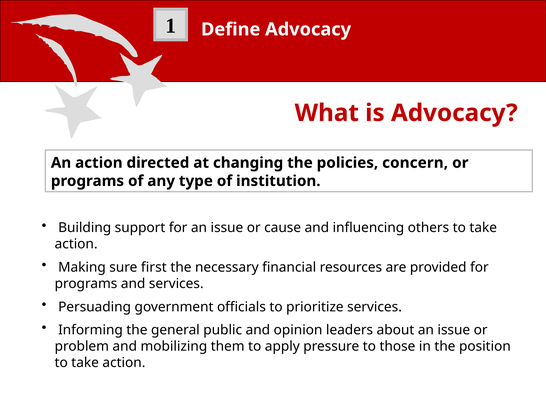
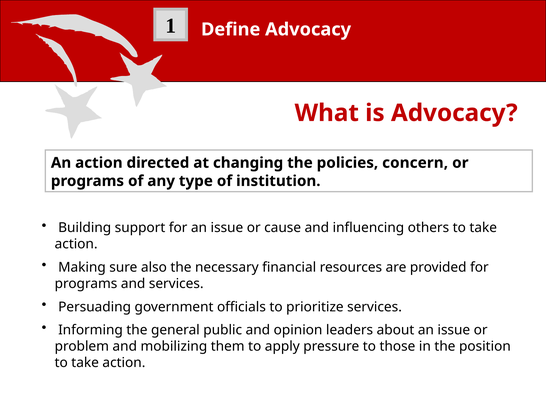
first: first -> also
